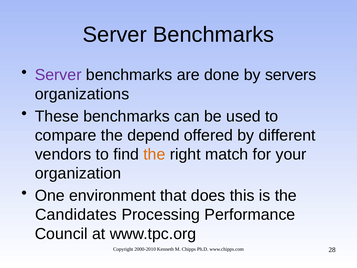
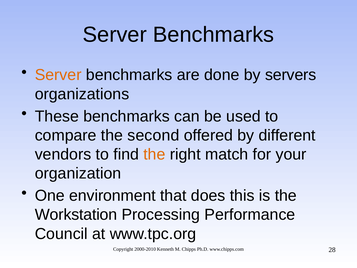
Server at (58, 75) colour: purple -> orange
depend: depend -> second
Candidates: Candidates -> Workstation
